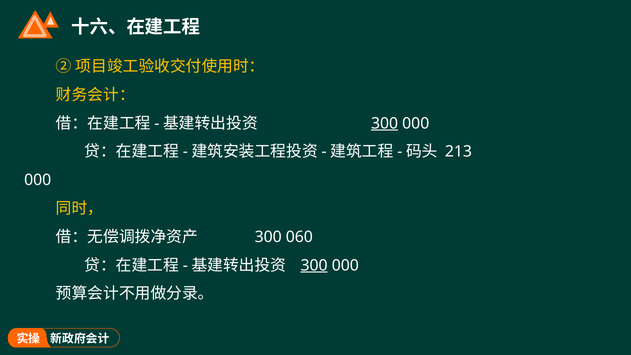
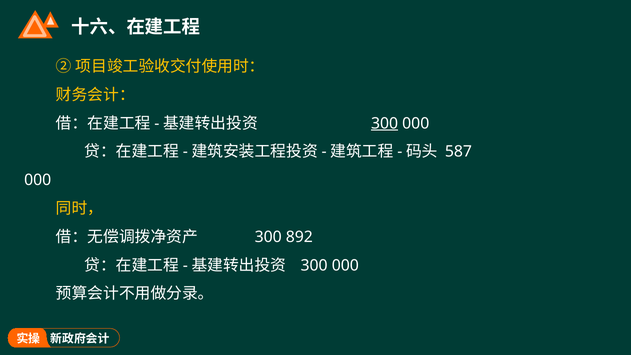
213: 213 -> 587
060: 060 -> 892
300 at (314, 265) underline: present -> none
